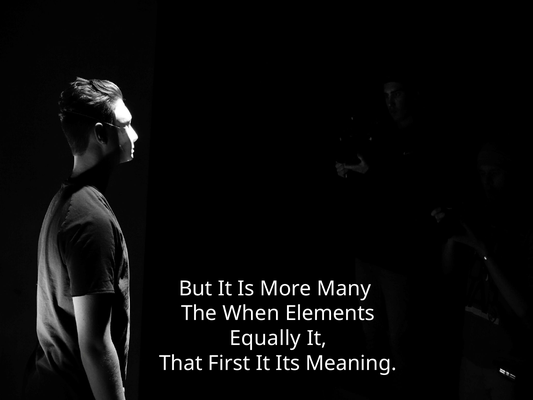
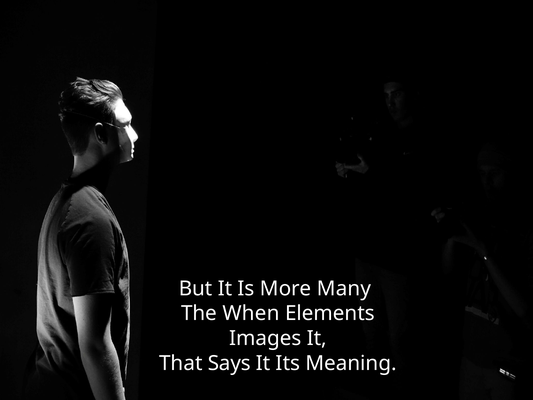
Equally: Equally -> Images
First: First -> Says
